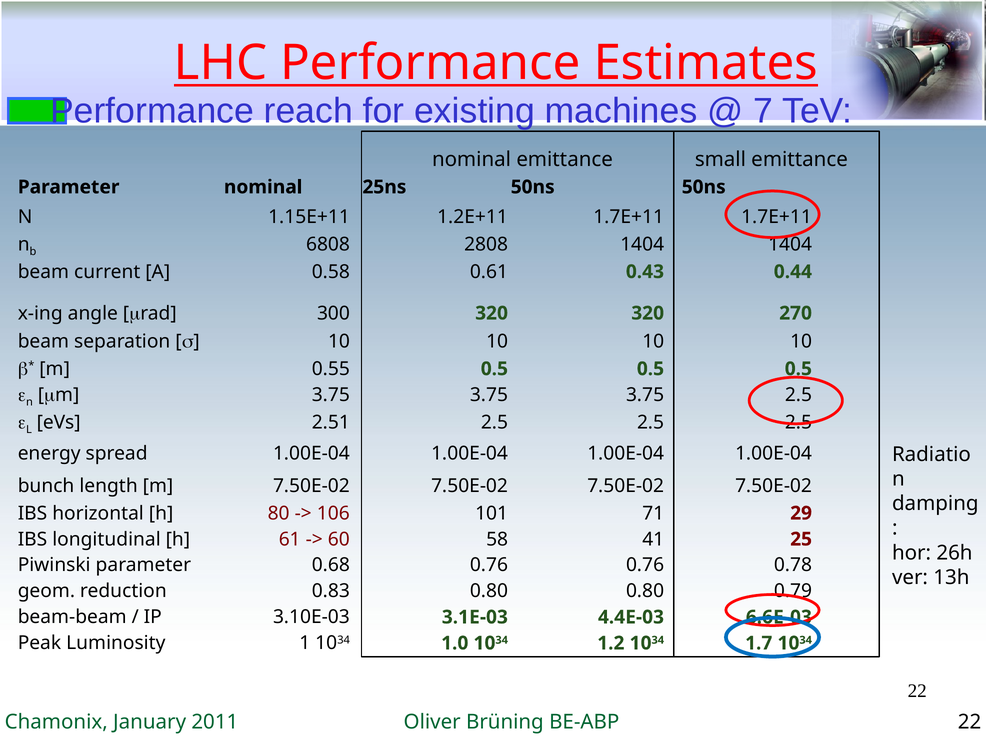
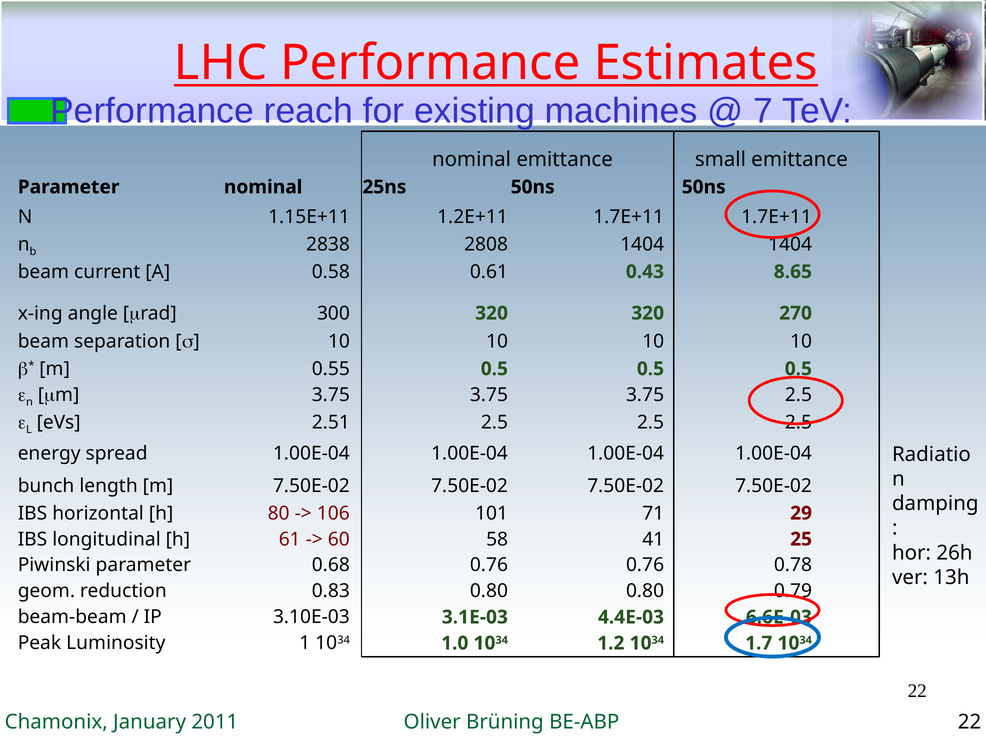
6808: 6808 -> 2838
0.44: 0.44 -> 8.65
